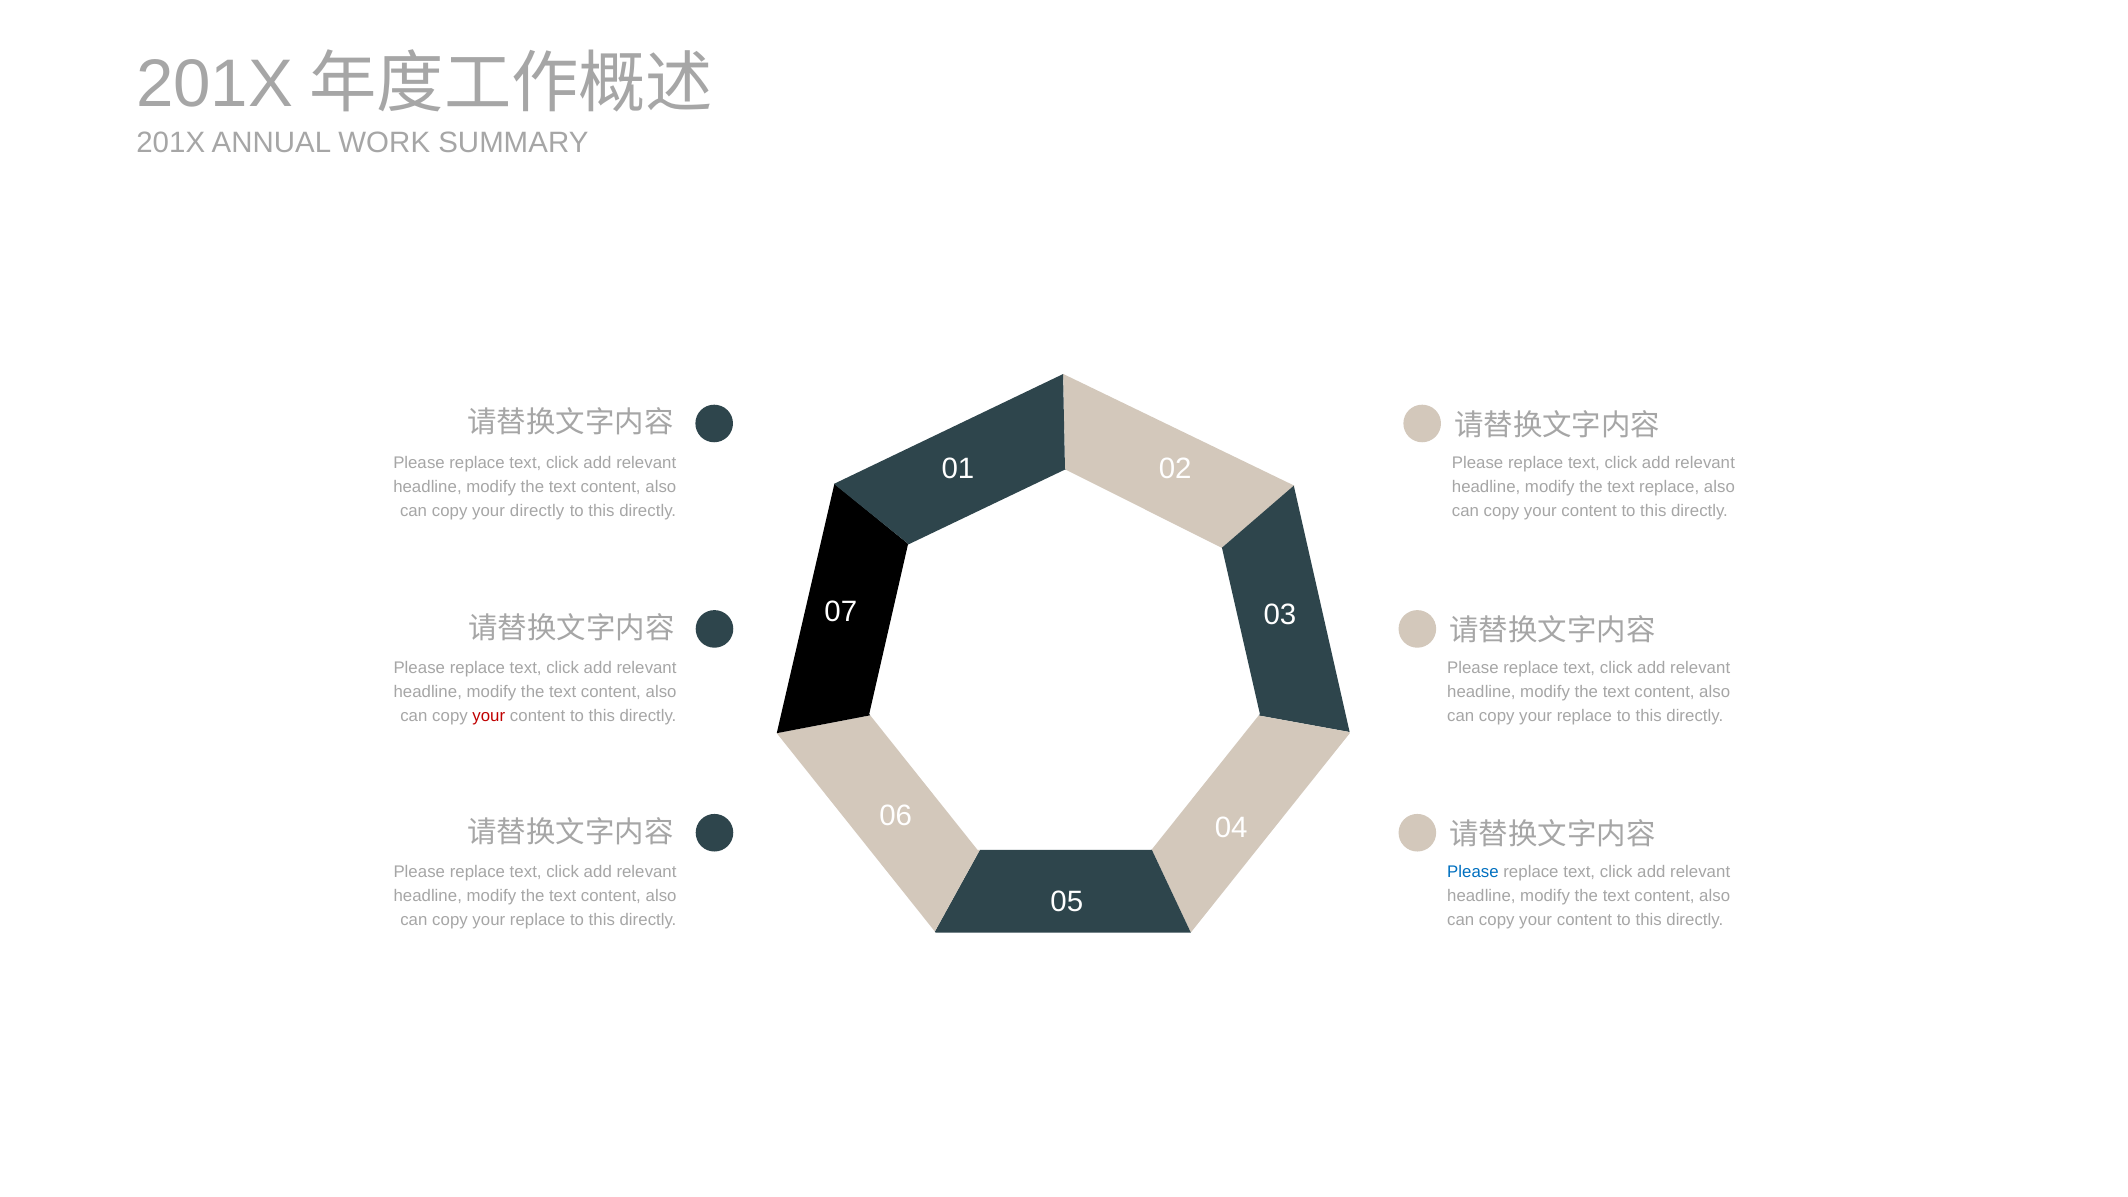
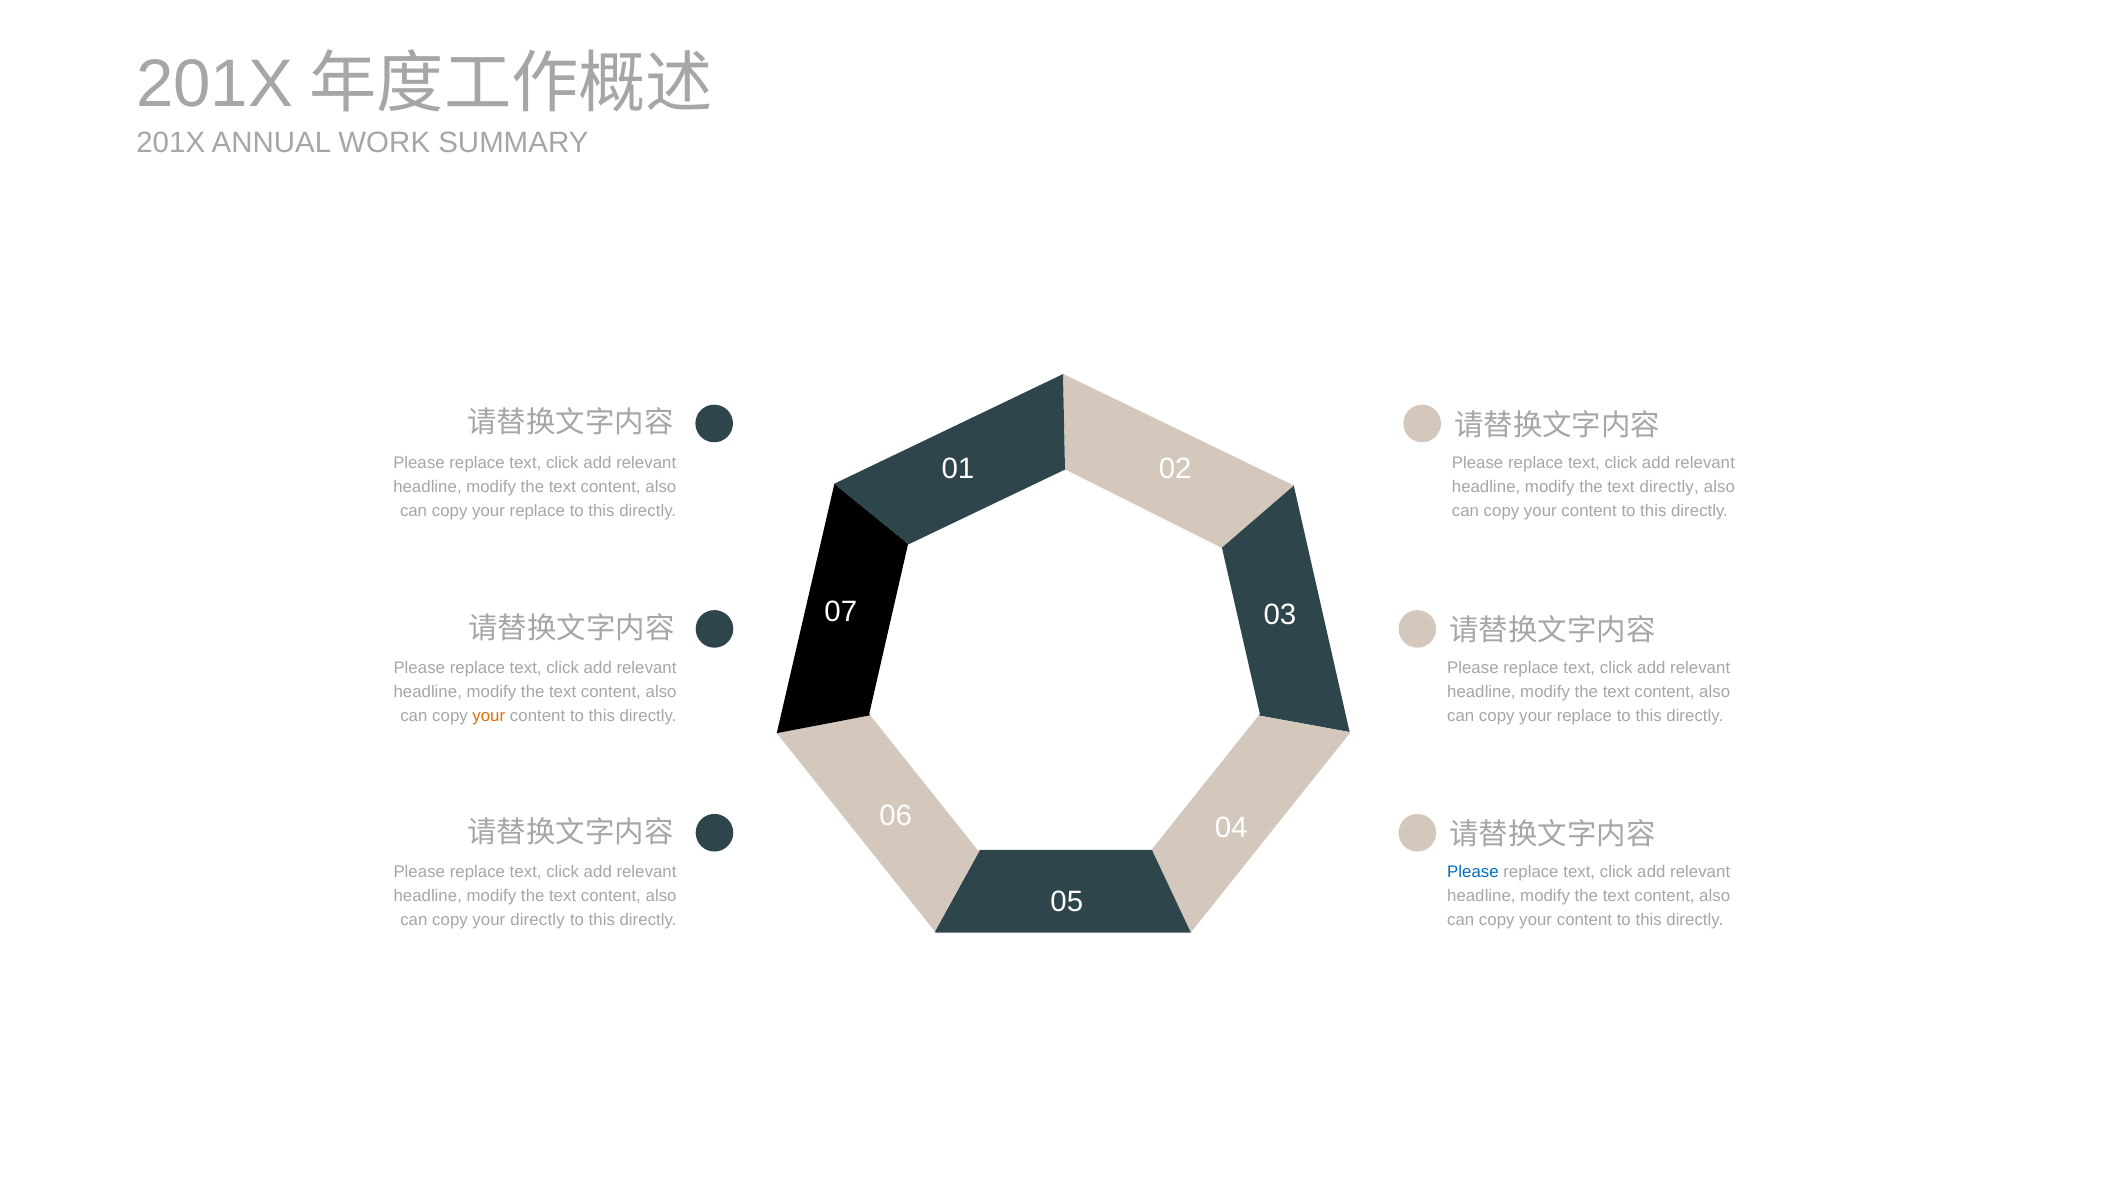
text replace: replace -> directly
directly at (537, 511): directly -> replace
your at (489, 716) colour: red -> orange
replace at (538, 920): replace -> directly
